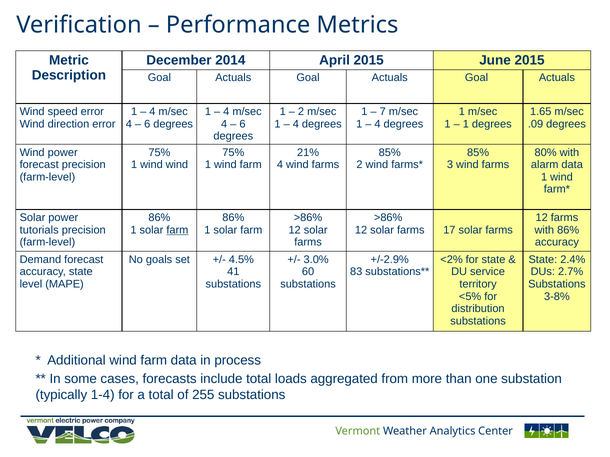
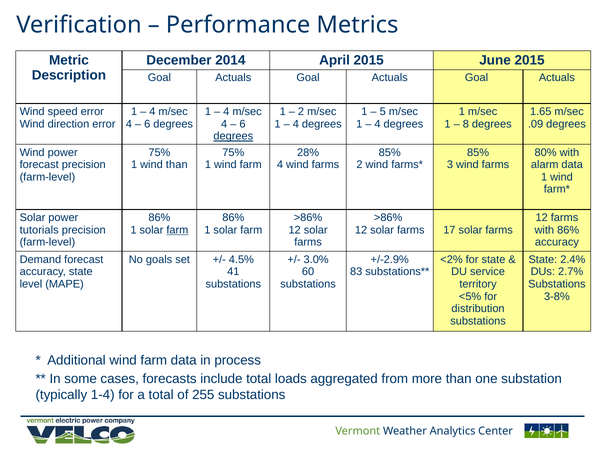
7: 7 -> 5
1 at (466, 124): 1 -> 8
degrees at (233, 136) underline: none -> present
21%: 21% -> 28%
wind wind: wind -> than
